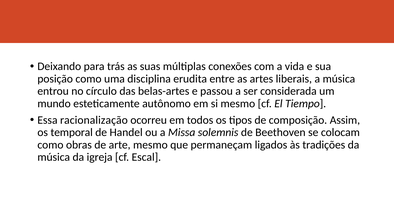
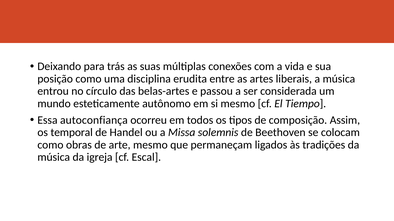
racionalização: racionalização -> autoconfiança
